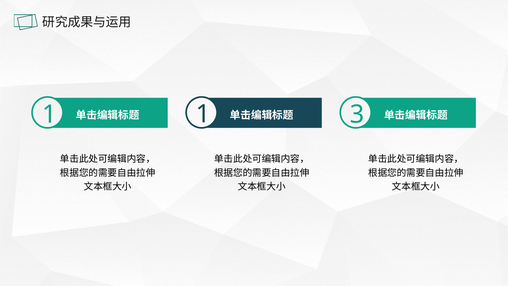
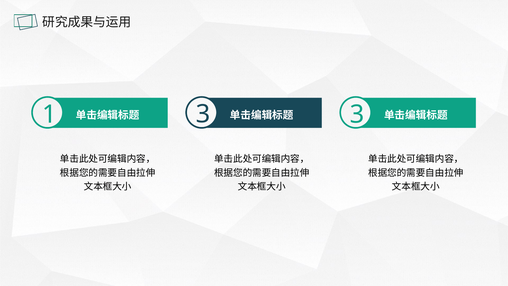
1 1: 1 -> 3
